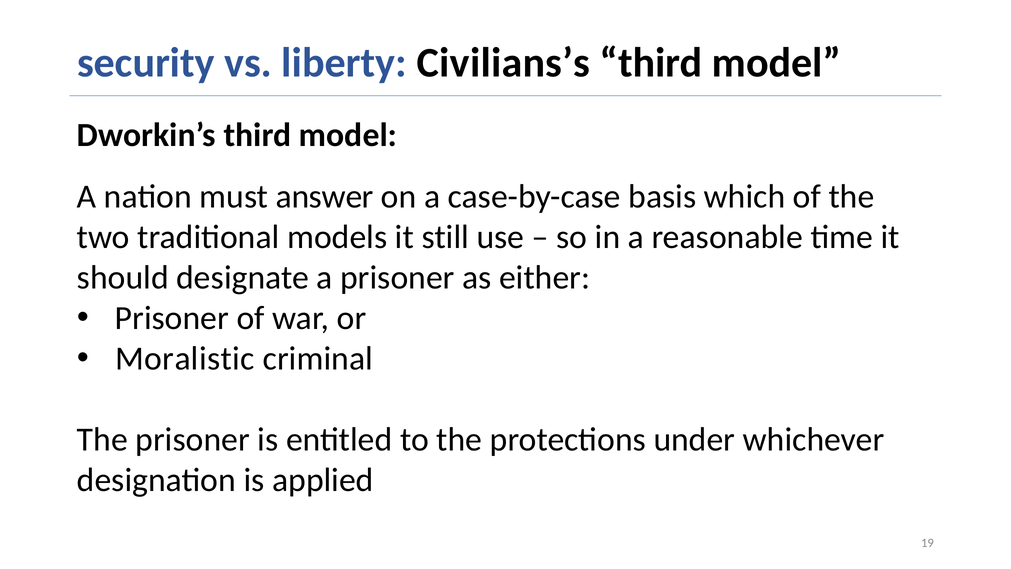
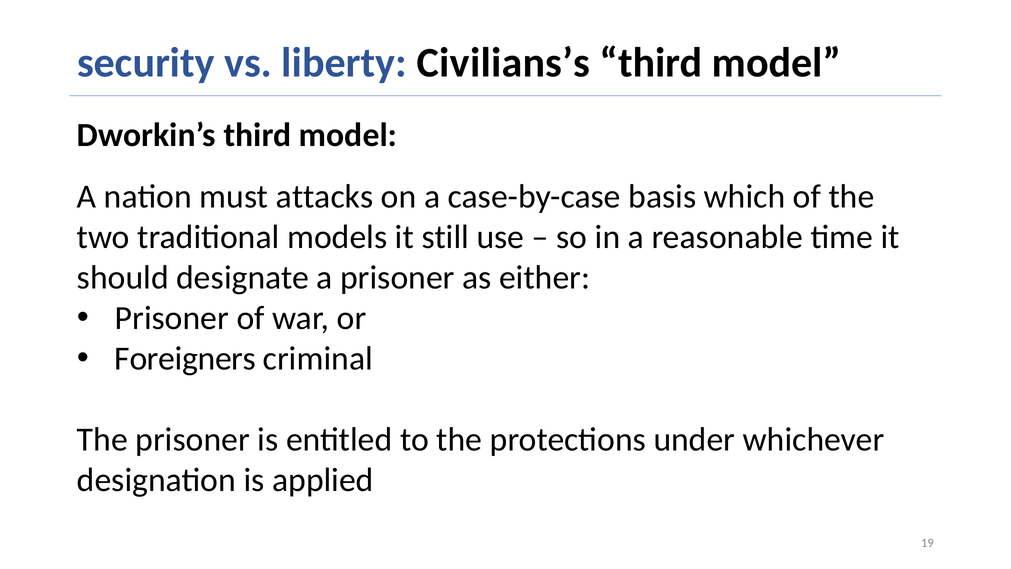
answer: answer -> attacks
Moralistic: Moralistic -> Foreigners
